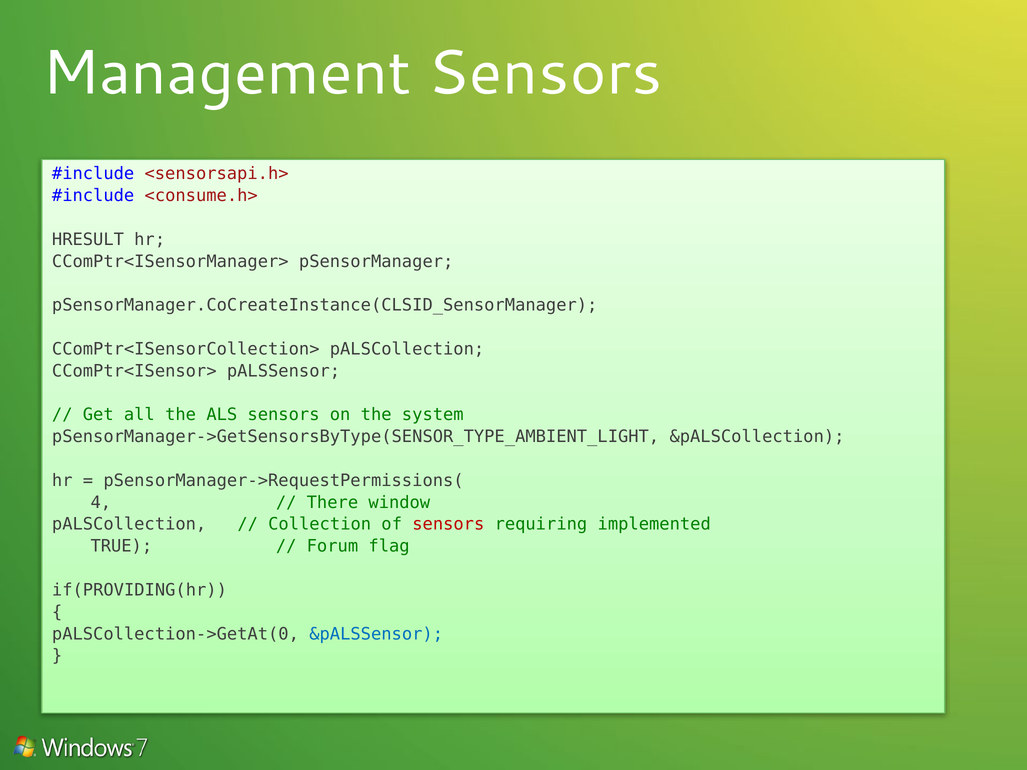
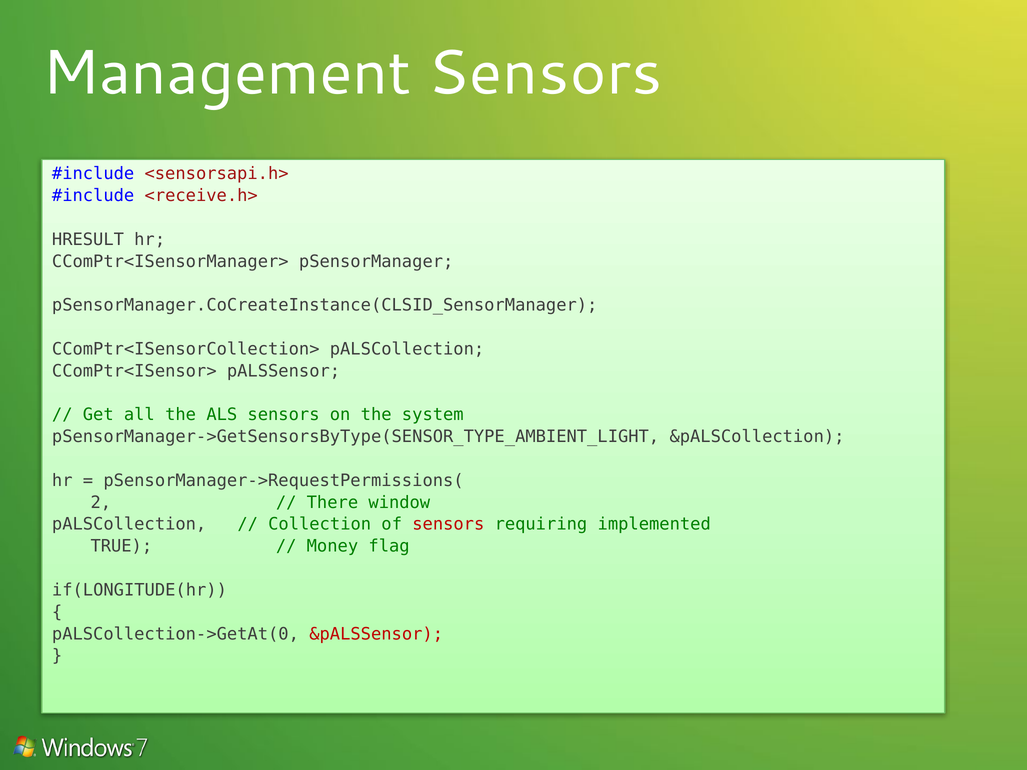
<consume.h>: <consume.h> -> <receive.h>
4: 4 -> 2
Forum: Forum -> Money
if(PROVIDING(hr: if(PROVIDING(hr -> if(LONGITUDE(hr
&pALSSensor colour: blue -> red
